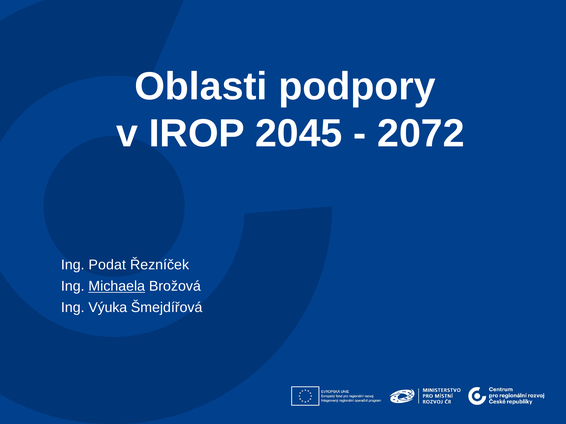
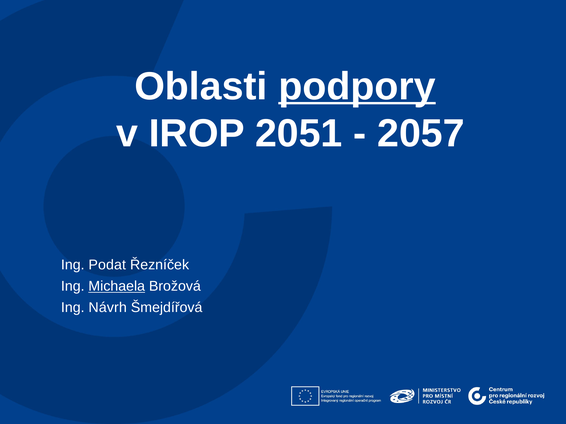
podpory underline: none -> present
2045: 2045 -> 2051
2072: 2072 -> 2057
Výuka: Výuka -> Návrh
